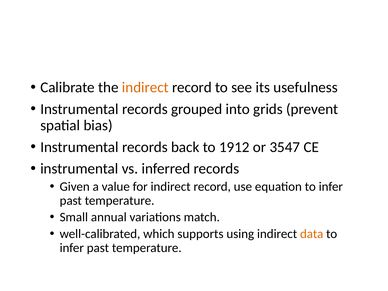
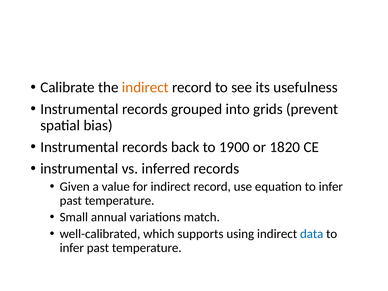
1912: 1912 -> 1900
3547: 3547 -> 1820
data colour: orange -> blue
